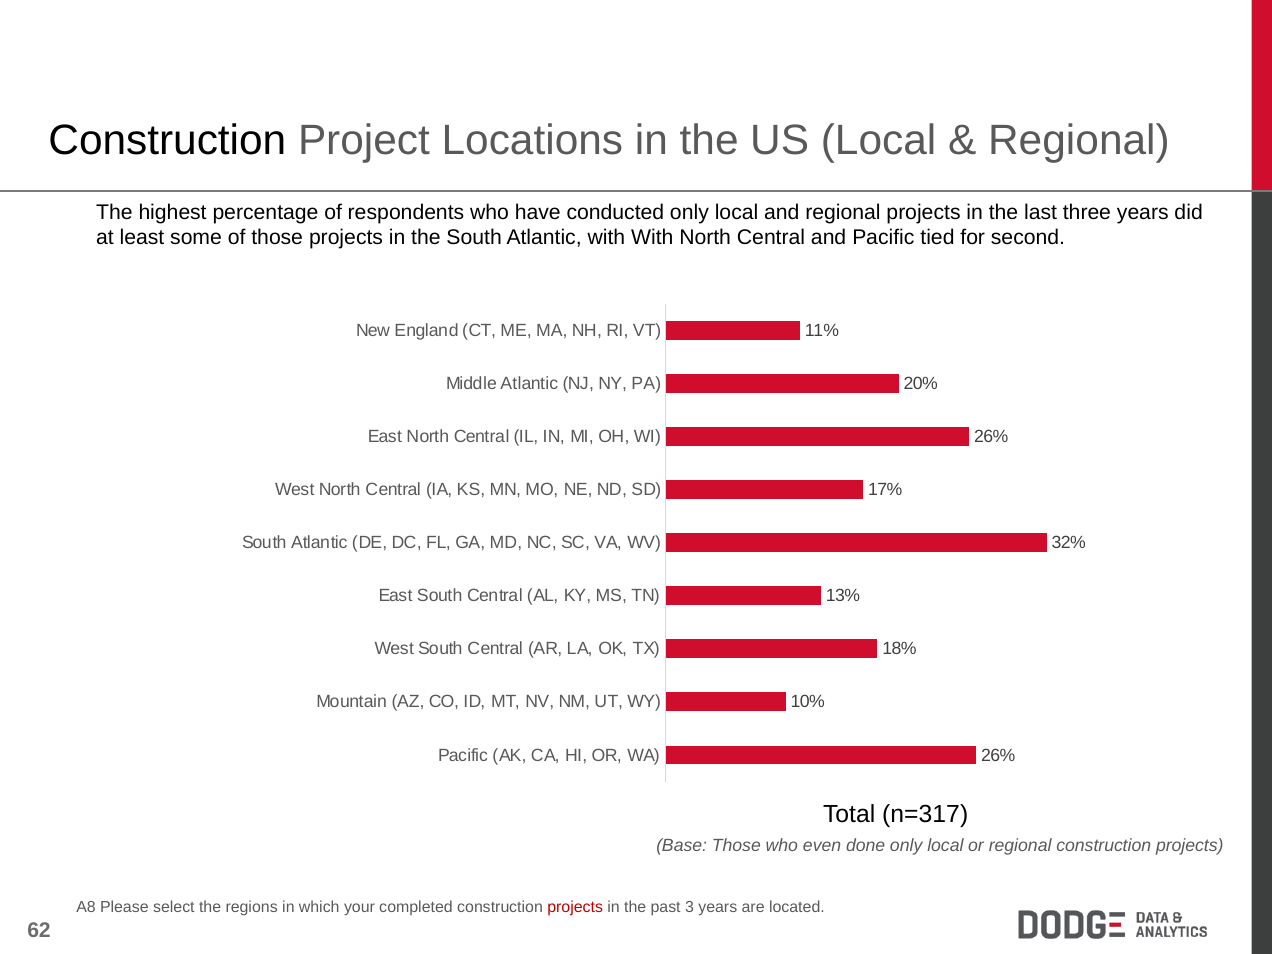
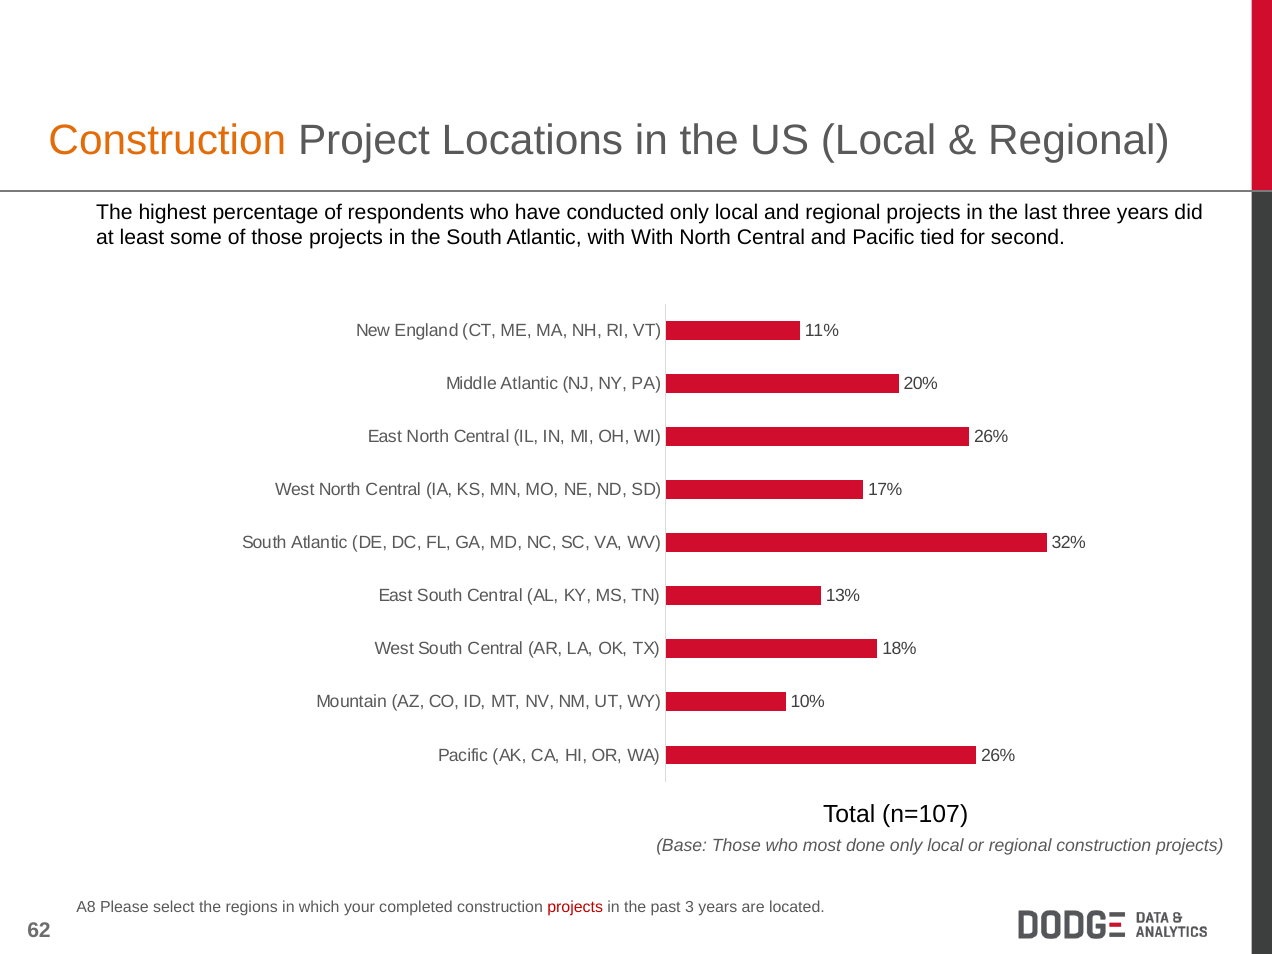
Construction at (167, 141) colour: black -> orange
n=317: n=317 -> n=107
even: even -> most
